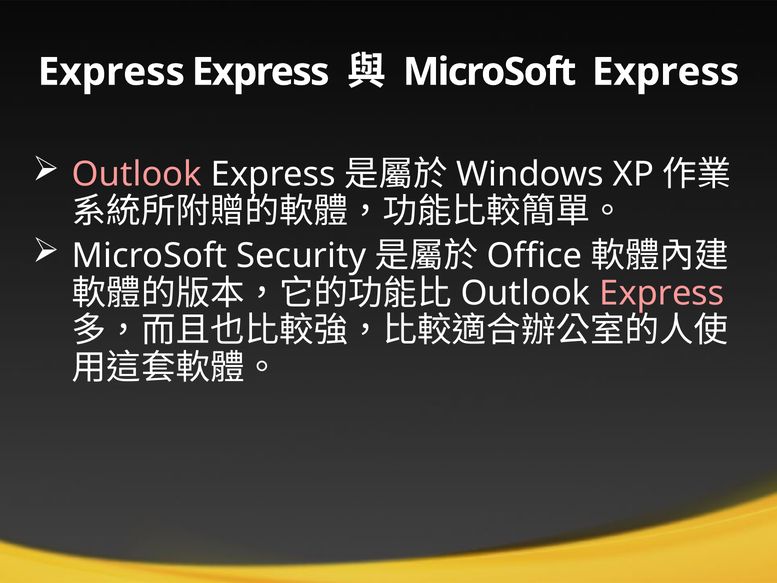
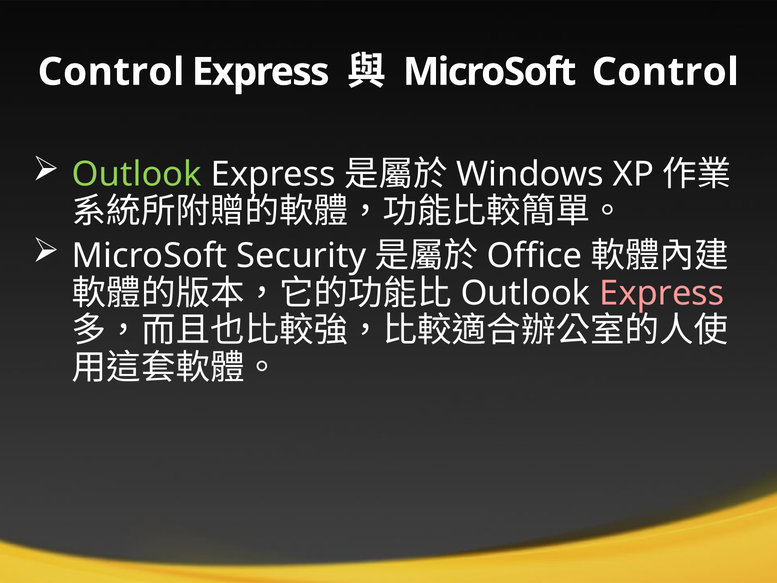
Express at (111, 72): Express -> Control
MicroSoft Express: Express -> Control
Outlook at (137, 174) colour: pink -> light green
